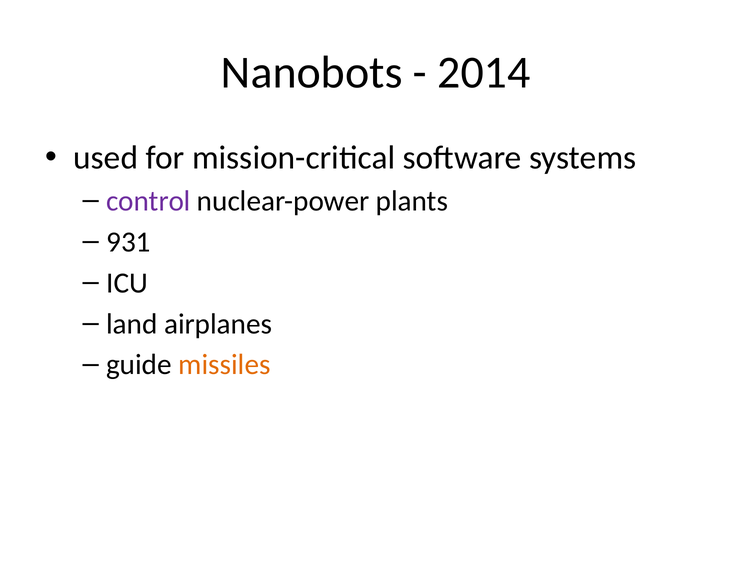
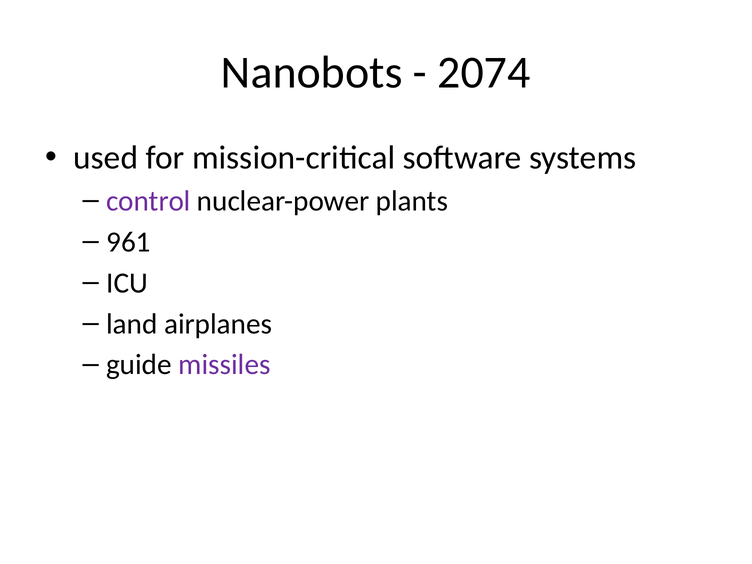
2014: 2014 -> 2074
931: 931 -> 961
missiles colour: orange -> purple
